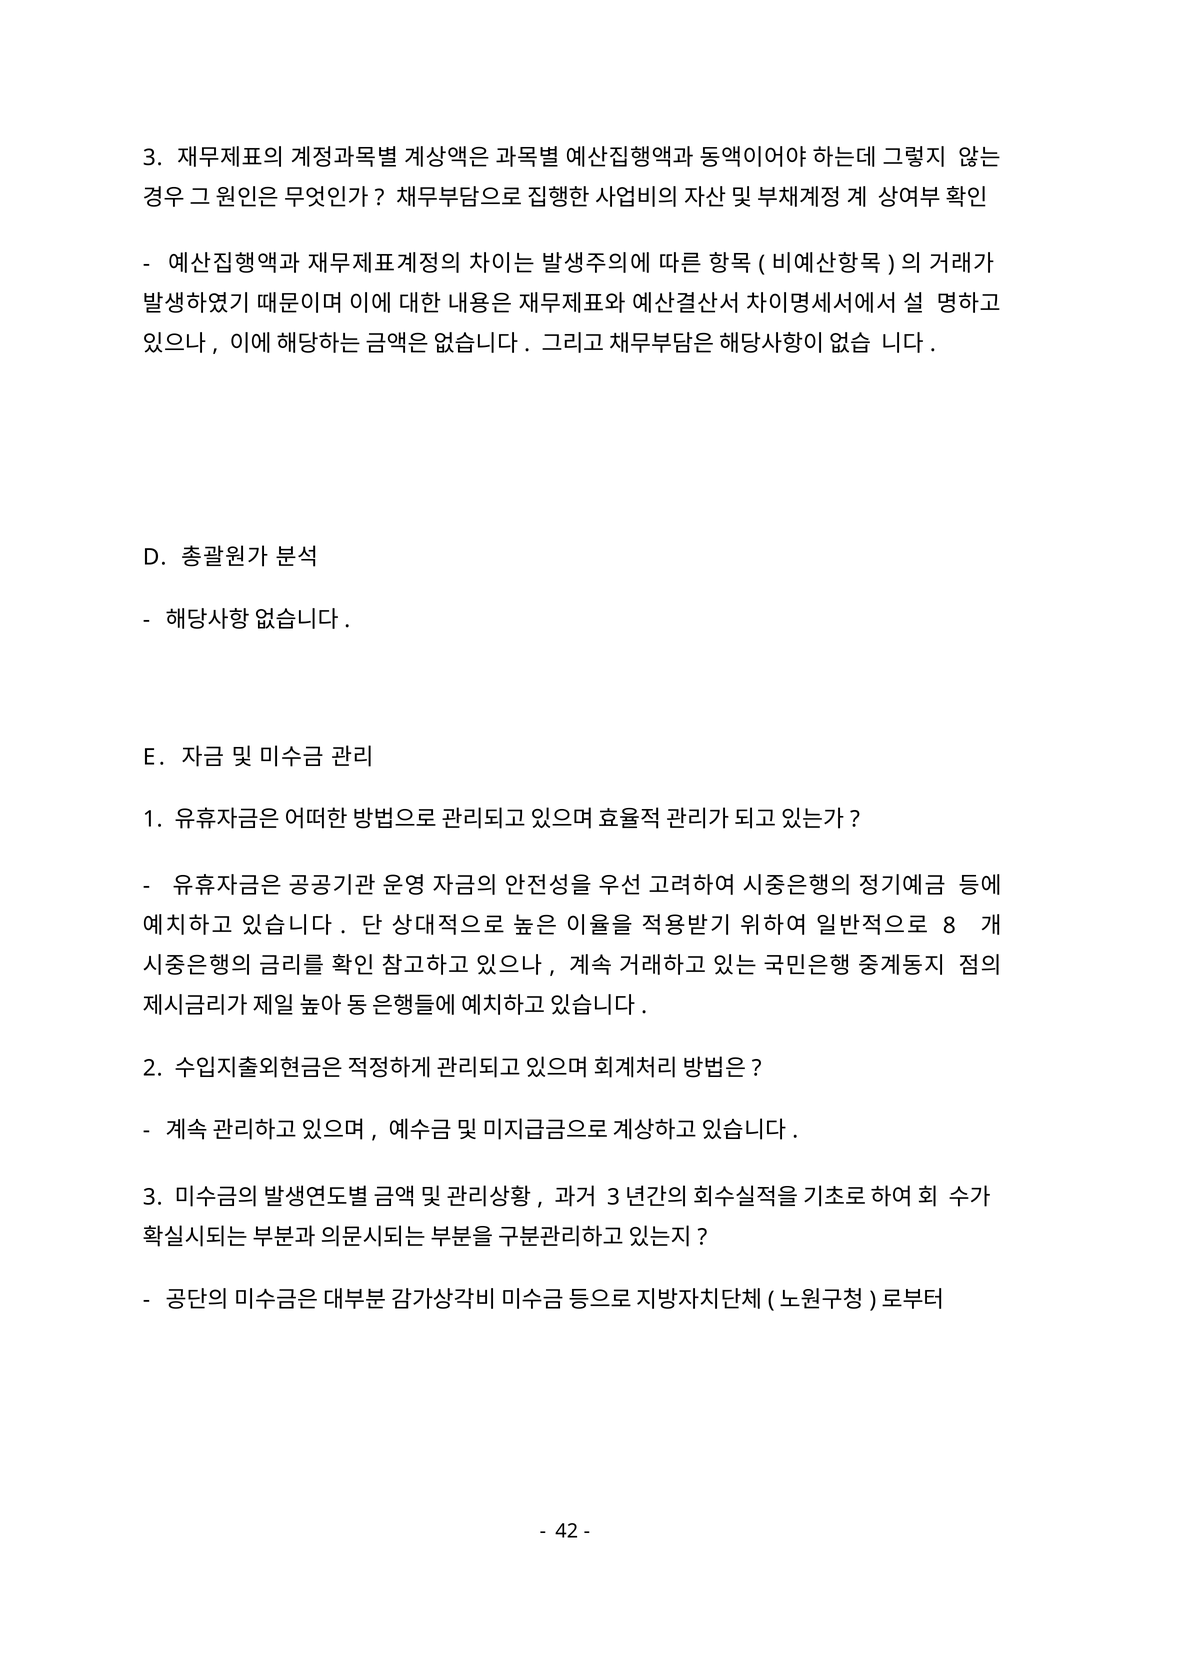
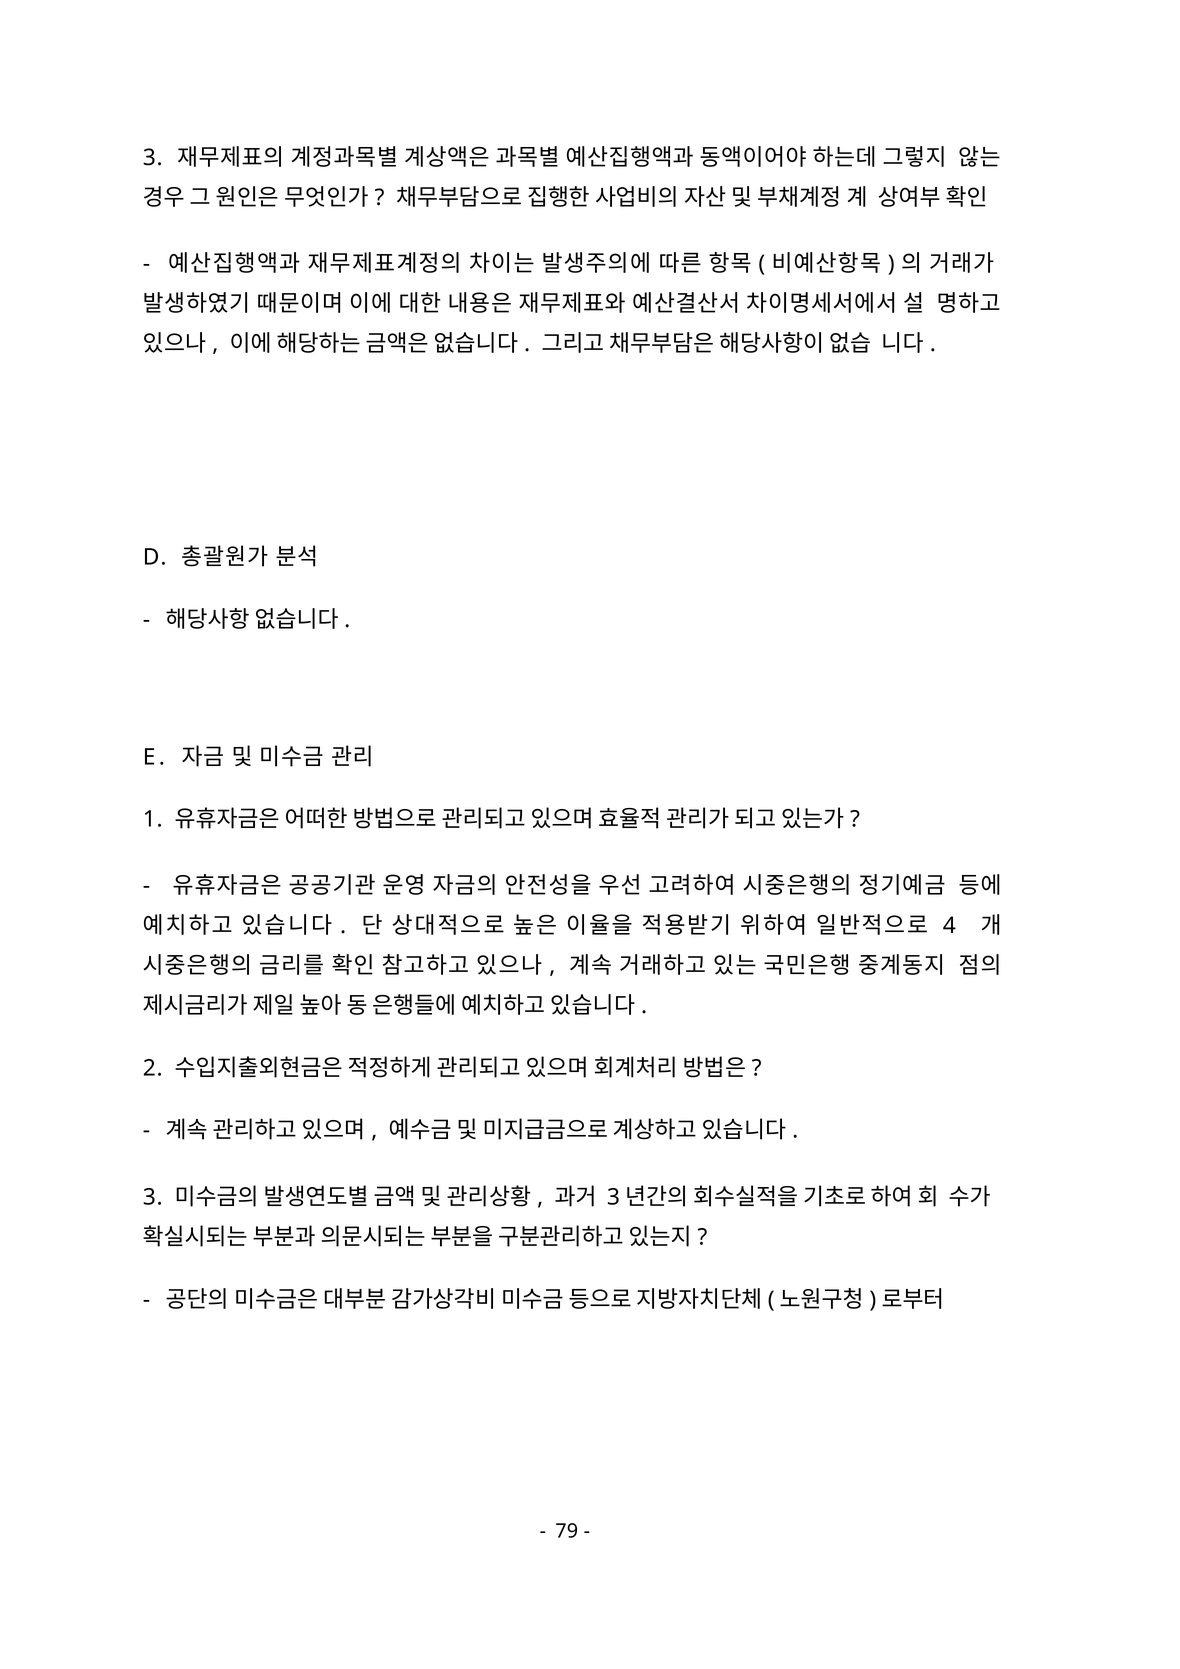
8: 8 -> 4
42: 42 -> 79
